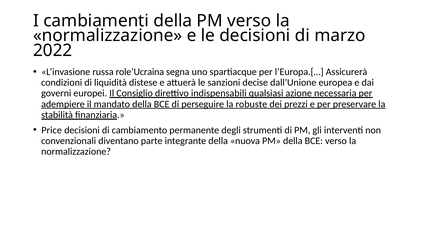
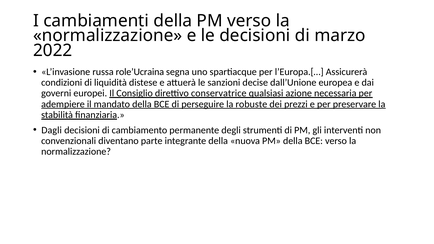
indispensabili: indispensabili -> conservatrice
Price: Price -> Dagli
